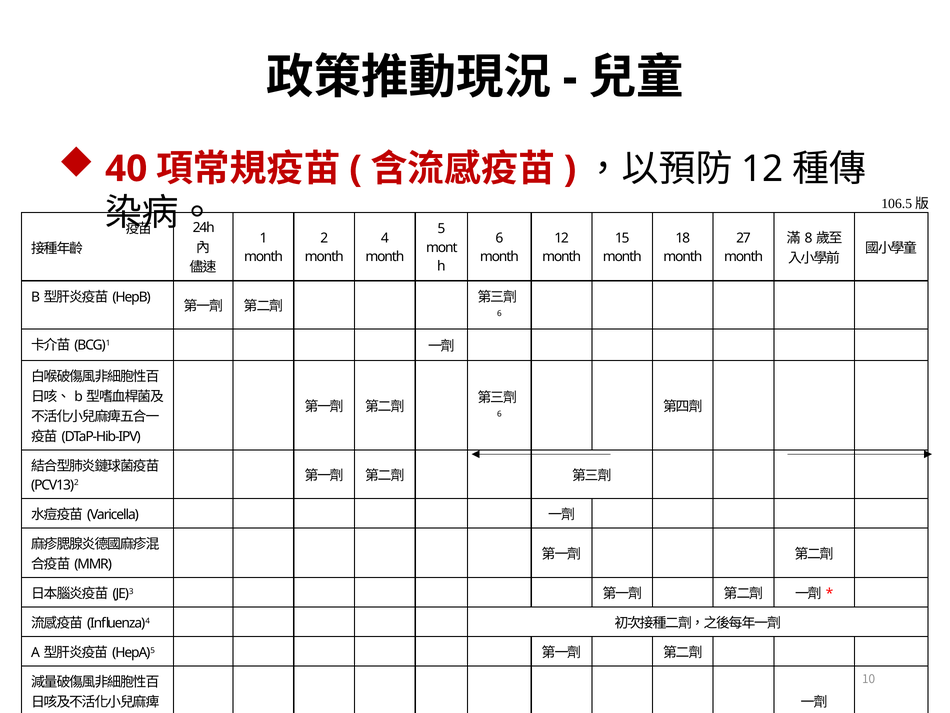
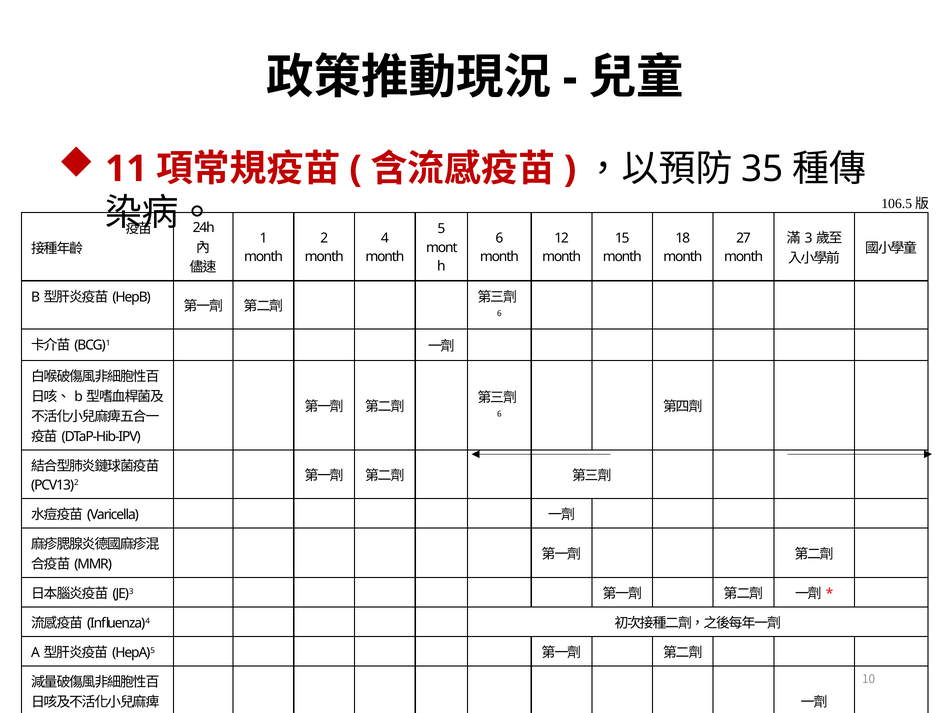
40: 40 -> 11
12 at (762, 169): 12 -> 35
8: 8 -> 3
